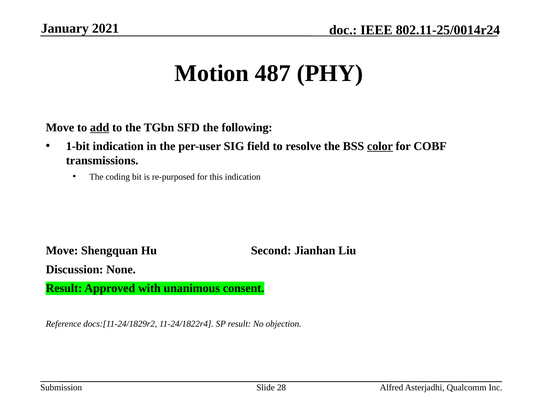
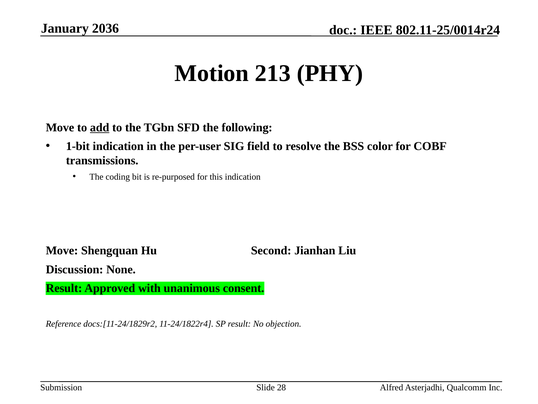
2021: 2021 -> 2036
487: 487 -> 213
color underline: present -> none
